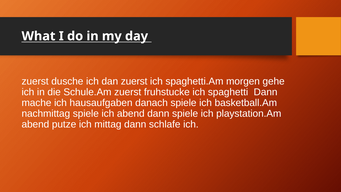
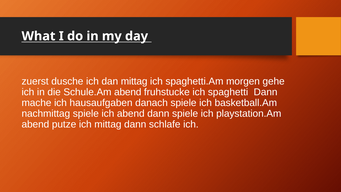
dan zuerst: zuerst -> mittag
Schule.Am zuerst: zuerst -> abend
